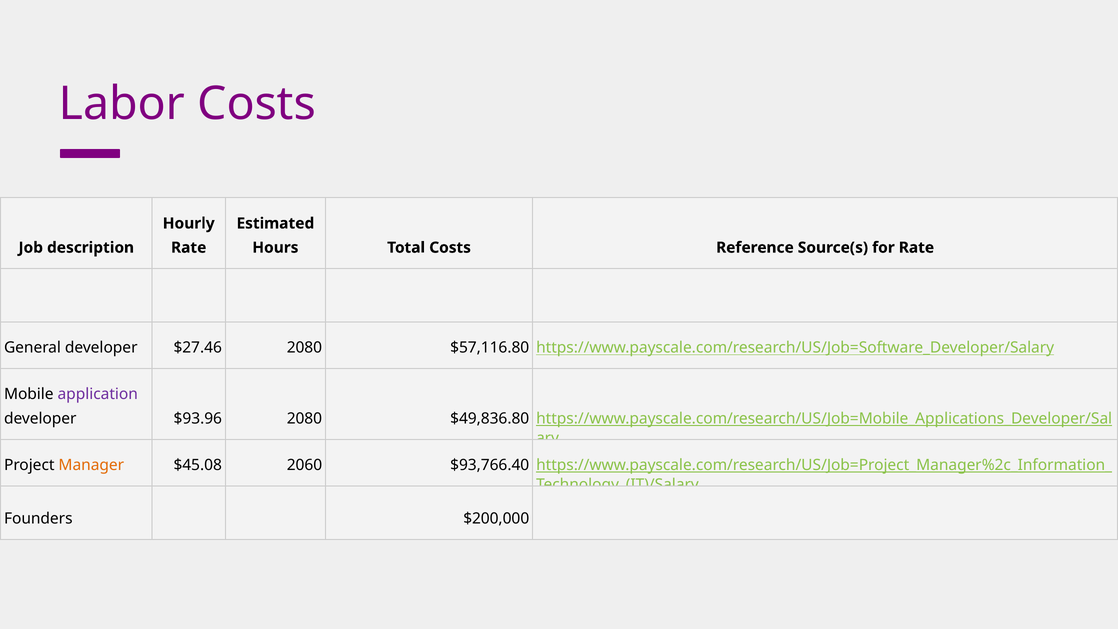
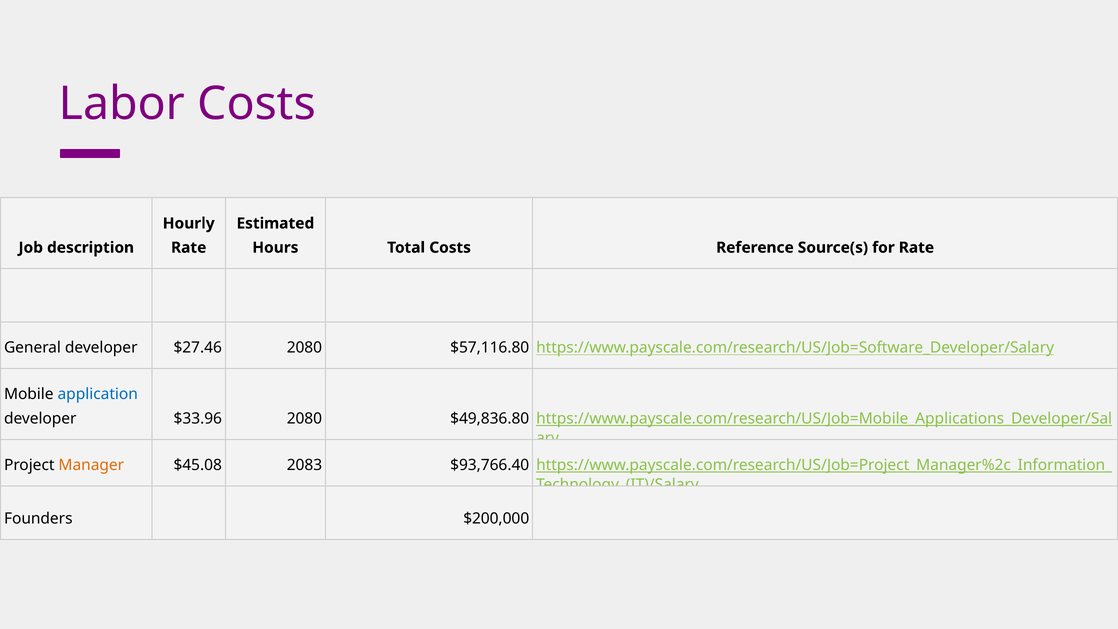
application colour: purple -> blue
$93.96: $93.96 -> $33.96
2060: 2060 -> 2083
